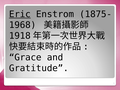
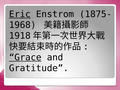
Grace underline: none -> present
